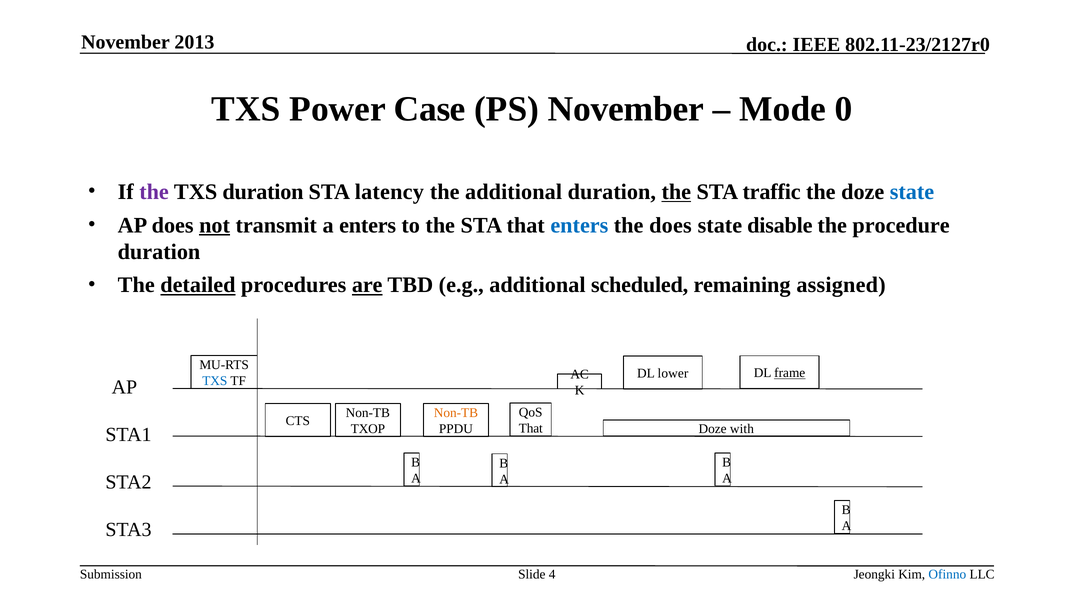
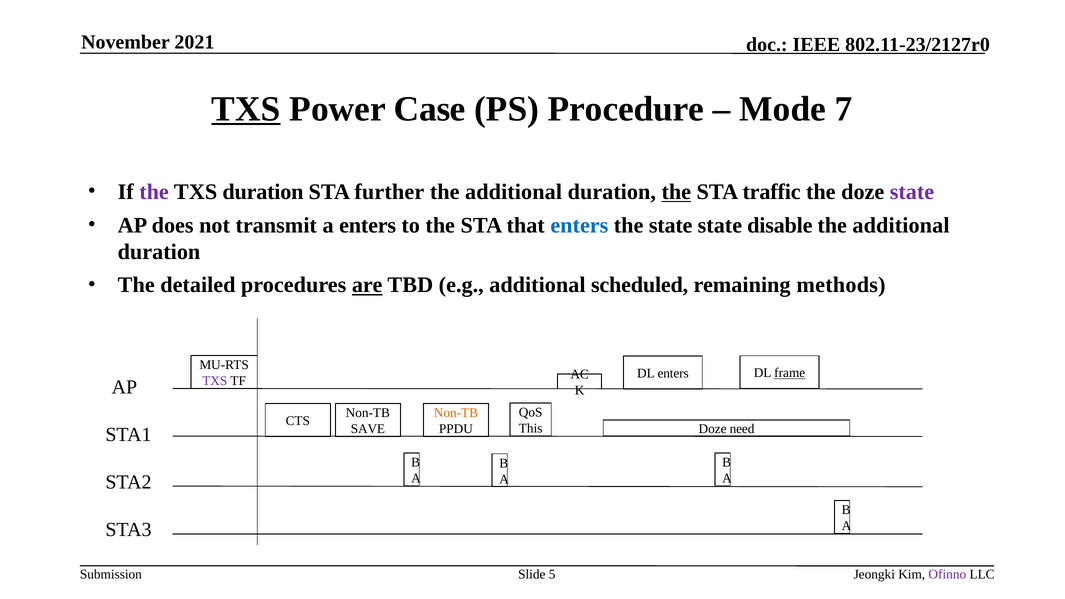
2013: 2013 -> 2021
TXS at (246, 109) underline: none -> present
PS November: November -> Procedure
0: 0 -> 7
latency: latency -> further
state at (912, 192) colour: blue -> purple
not underline: present -> none
the does: does -> state
procedure at (901, 225): procedure -> additional
detailed underline: present -> none
assigned: assigned -> methods
DL lower: lower -> enters
TXS at (215, 381) colour: blue -> purple
That at (531, 429): That -> This
TXOP: TXOP -> SAVE
with: with -> need
4: 4 -> 5
Ofinno colour: blue -> purple
